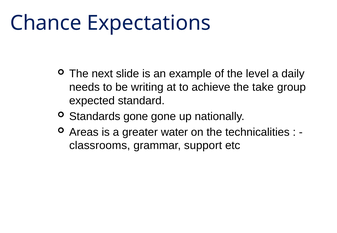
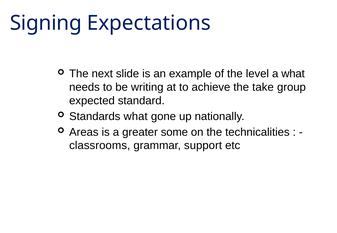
Chance: Chance -> Signing
a daily: daily -> what
Standards gone: gone -> what
water: water -> some
